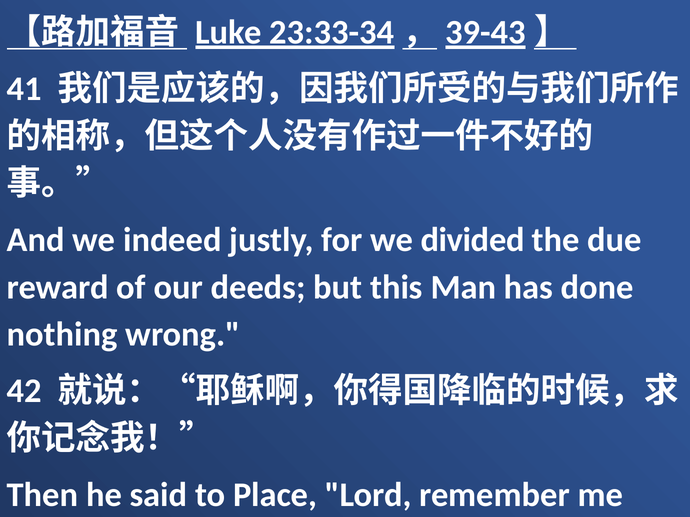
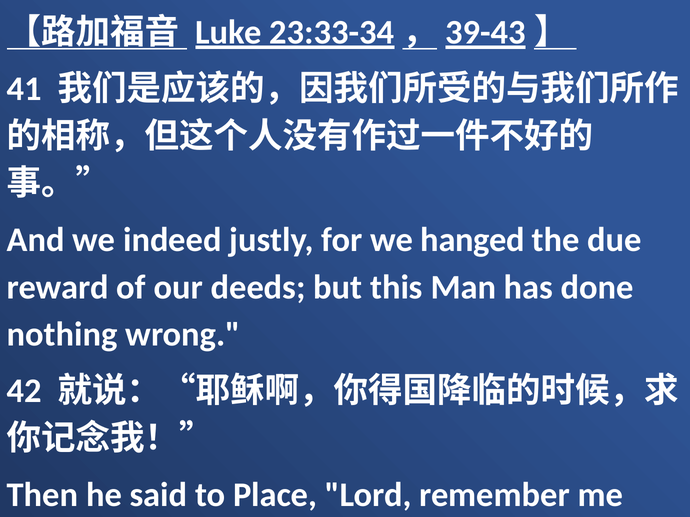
divided: divided -> hanged
